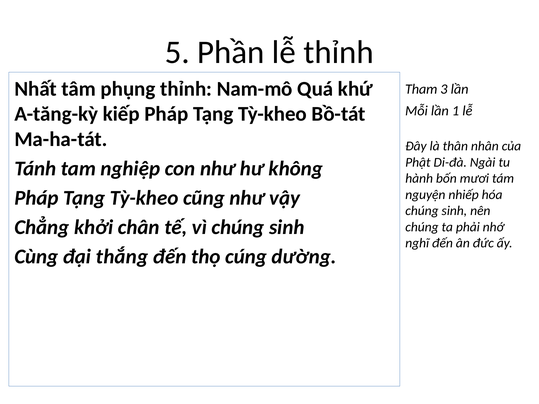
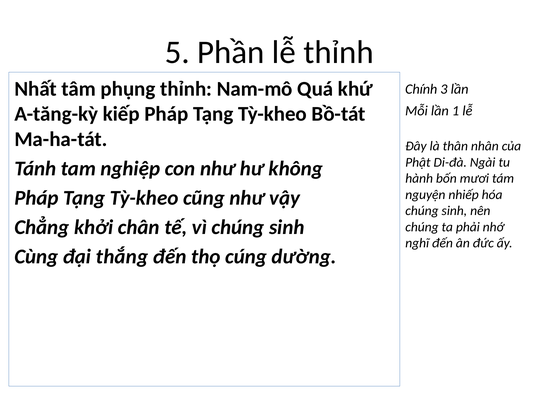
Tham: Tham -> Chính
